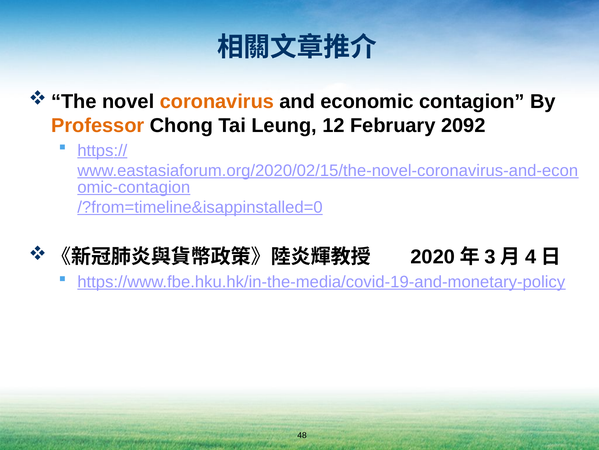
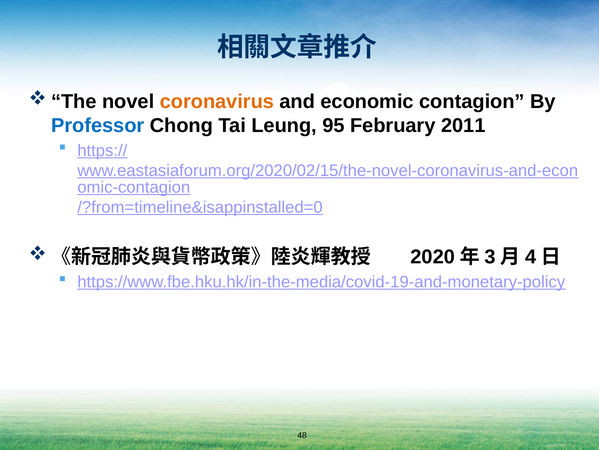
Professor colour: orange -> blue
12: 12 -> 95
2092: 2092 -> 2011
